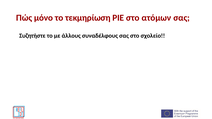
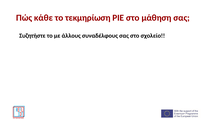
μόνο: μόνο -> κάθε
ατόμων: ατόμων -> μάθηση
